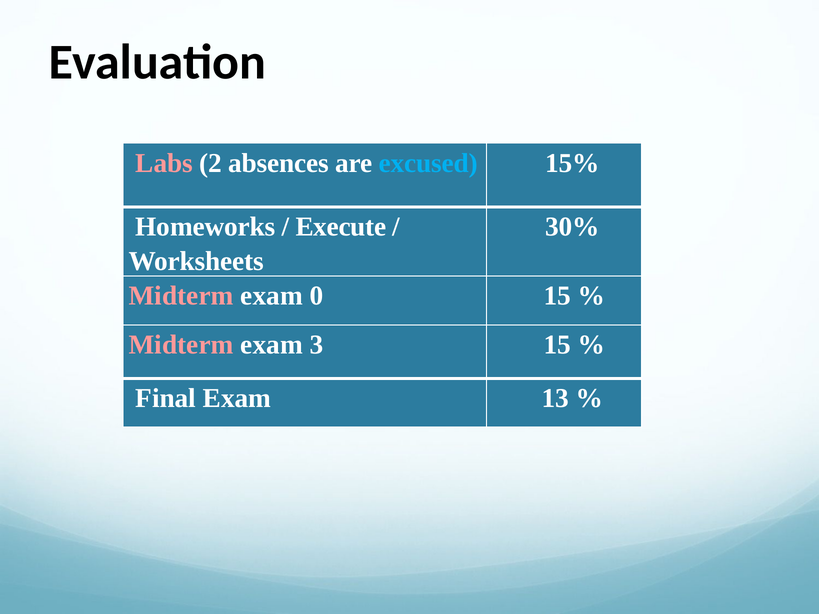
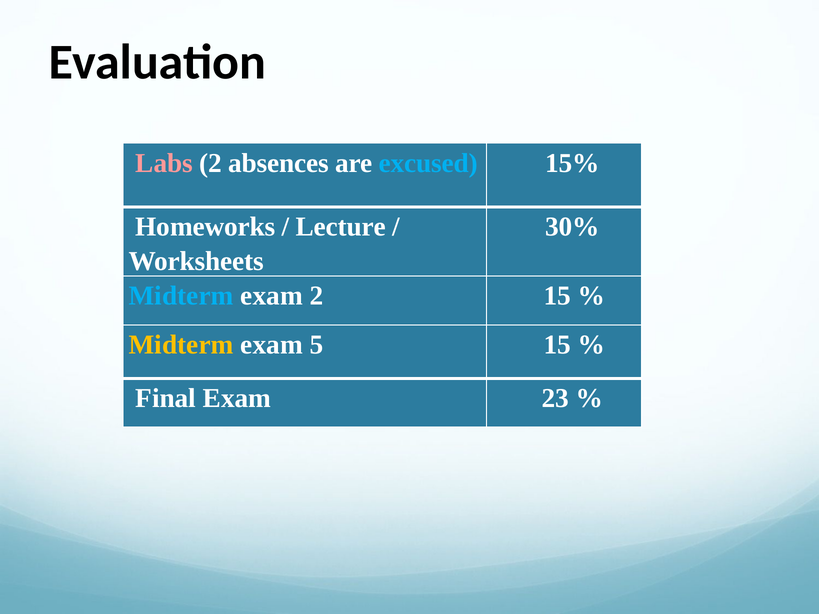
Execute: Execute -> Lecture
Midterm at (181, 296) colour: pink -> light blue
exam 0: 0 -> 2
Midterm at (181, 345) colour: pink -> yellow
3: 3 -> 5
13: 13 -> 23
